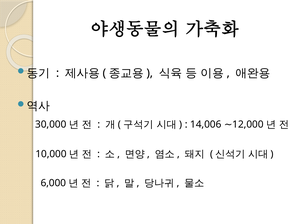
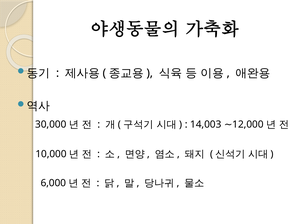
14,006: 14,006 -> 14,003
